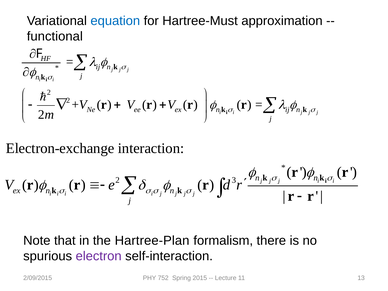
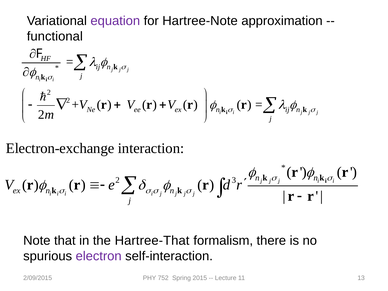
equation colour: blue -> purple
Hartree-Must: Hartree-Must -> Hartree-Note
Hartree-Plan: Hartree-Plan -> Hartree-That
